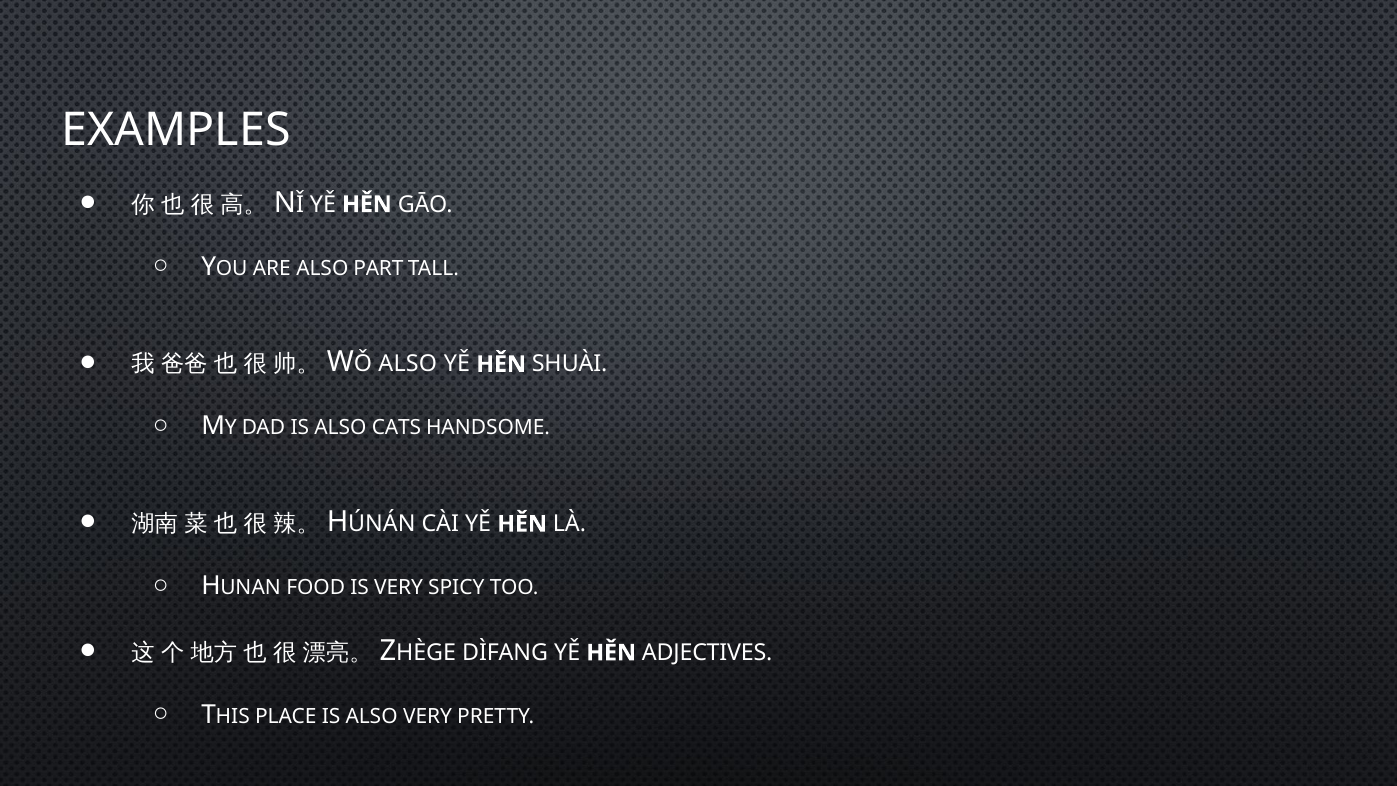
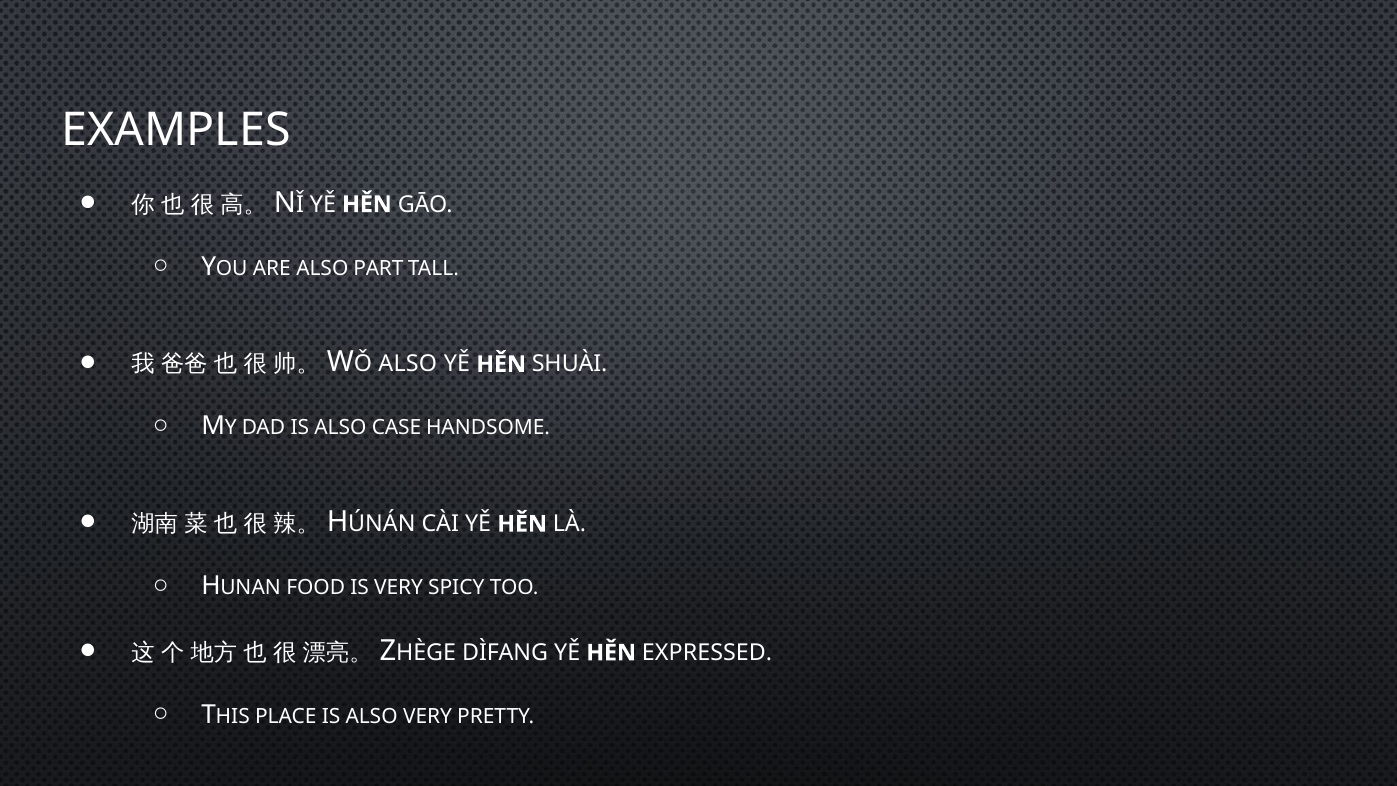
CATS: CATS -> CASE
ADJECTIVES: ADJECTIVES -> EXPRESSED
